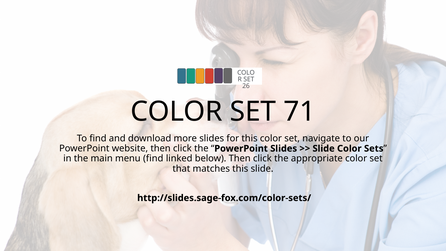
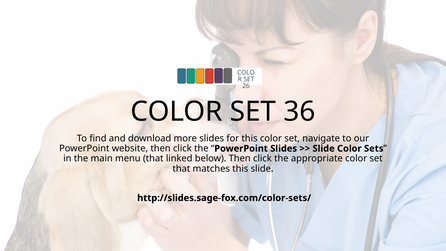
71: 71 -> 36
menu find: find -> that
